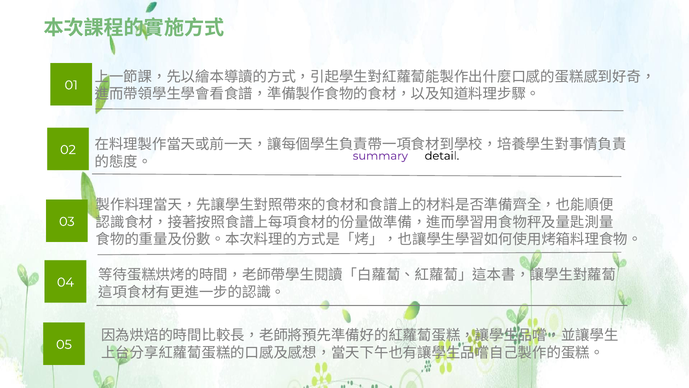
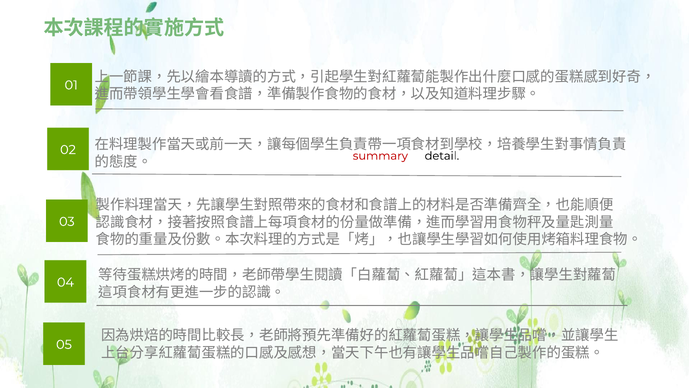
summary colour: purple -> red
